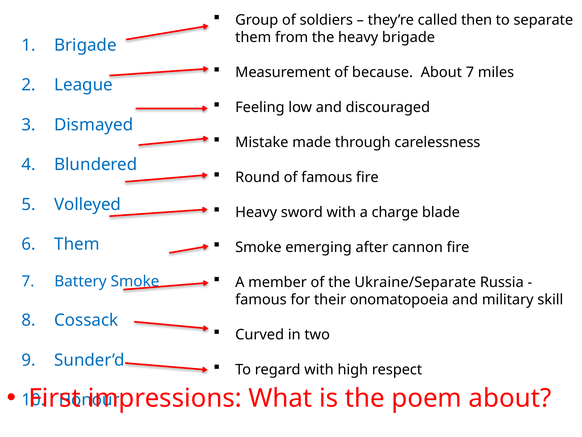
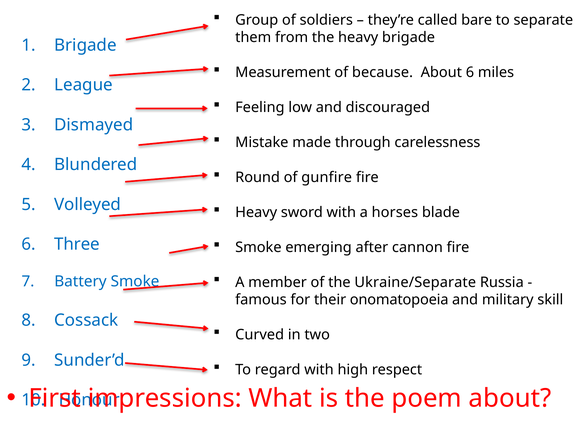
then: then -> bare
About 7: 7 -> 6
of famous: famous -> gunfire
charge: charge -> horses
Them at (77, 244): Them -> Three
